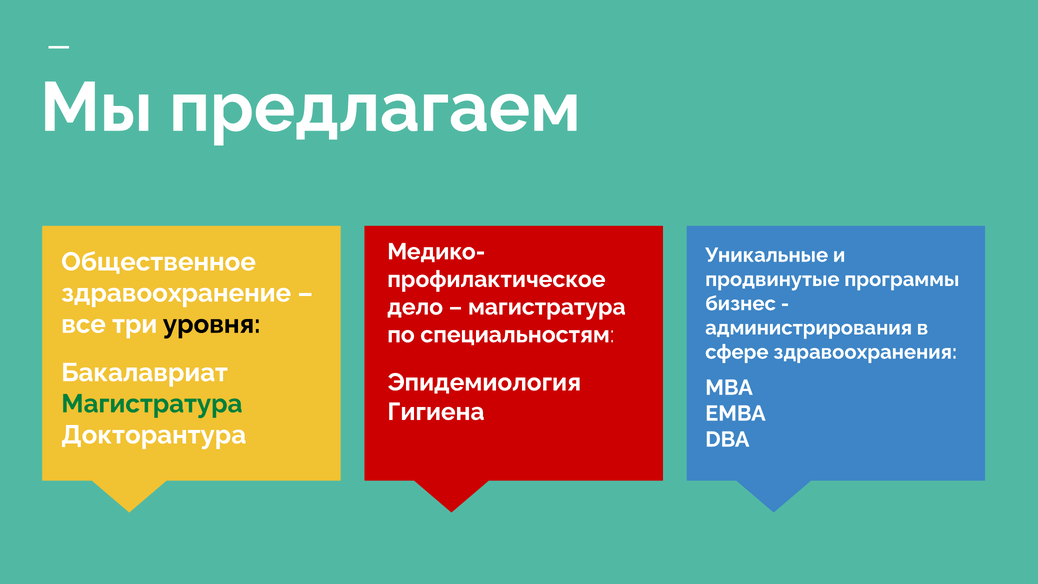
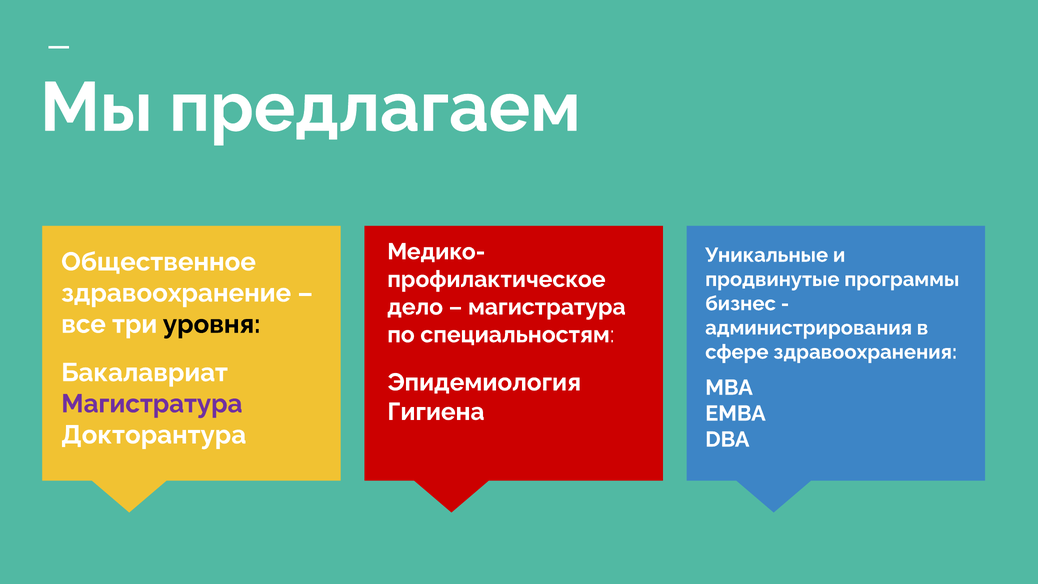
Магистратура at (152, 404) colour: green -> purple
